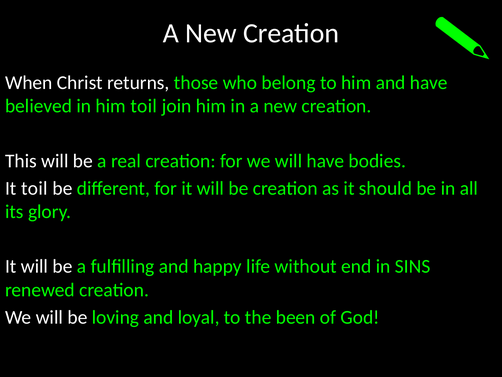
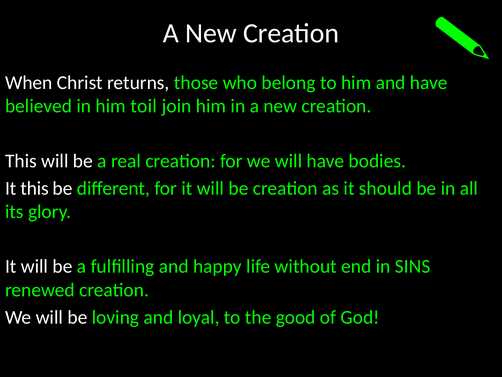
It toil: toil -> this
been: been -> good
